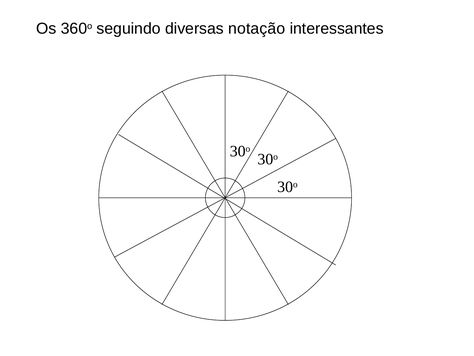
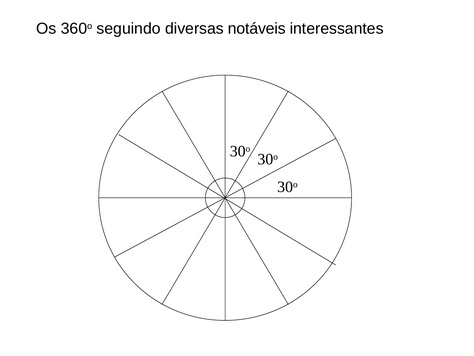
notação: notação -> notáveis
